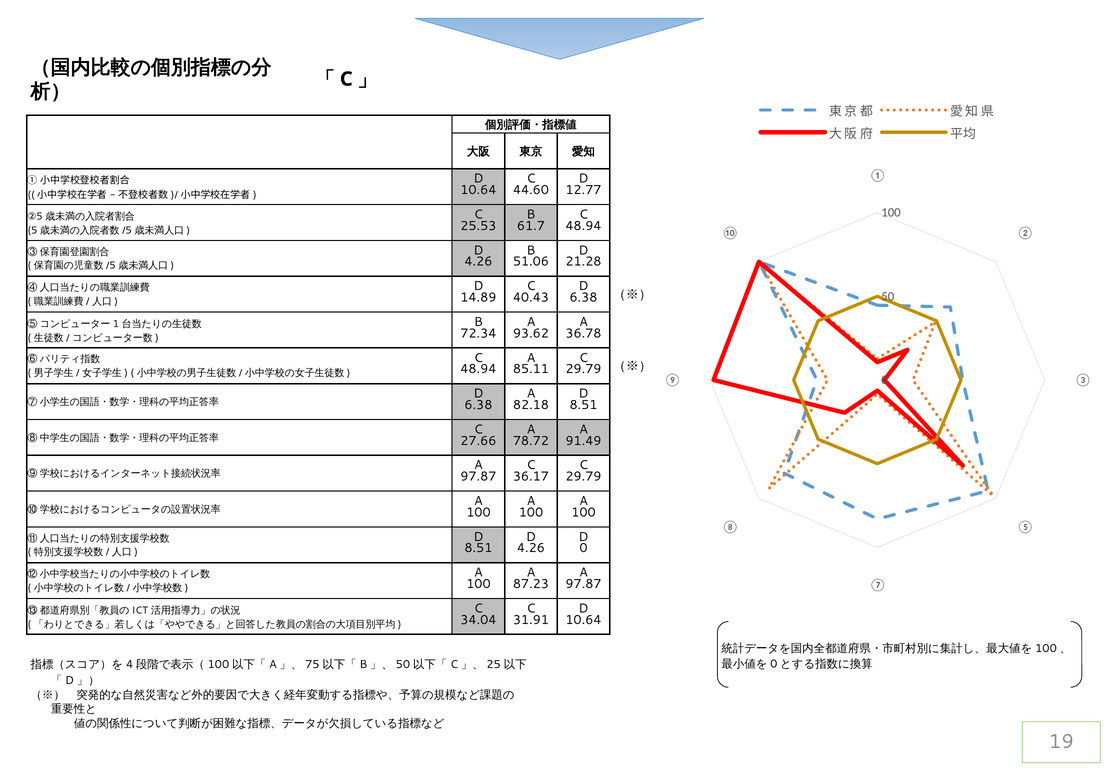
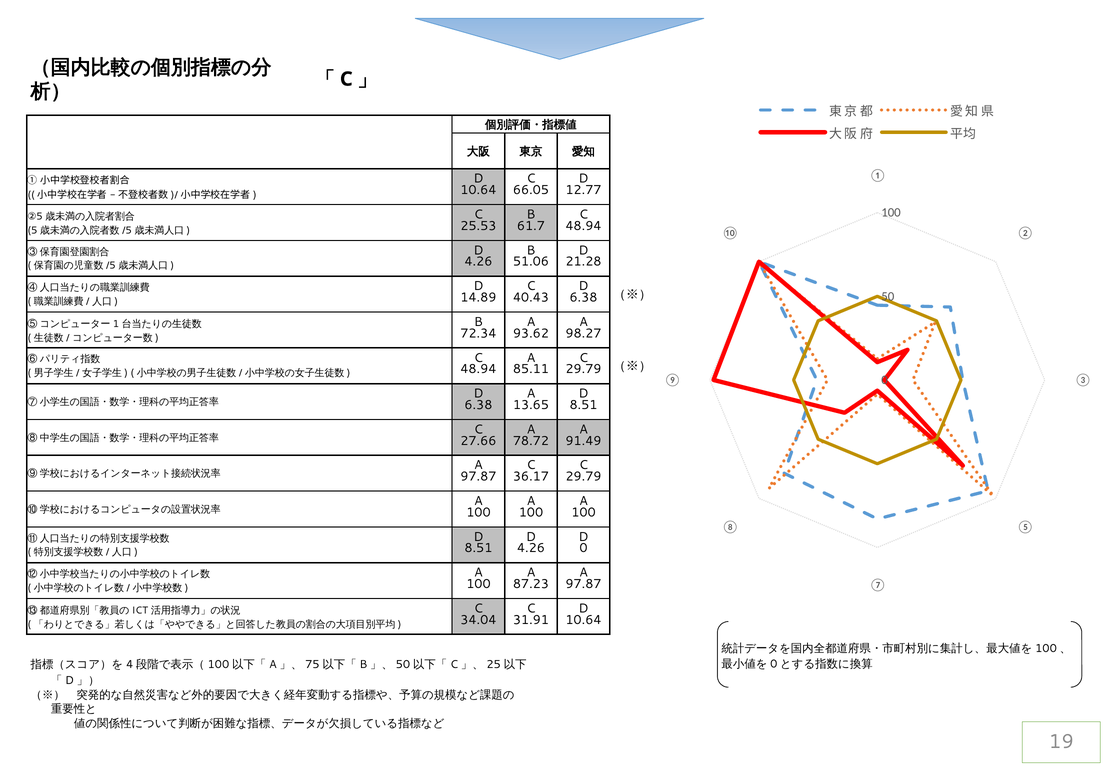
44.60: 44.60 -> 66.05
36.78: 36.78 -> 98.27
82.18: 82.18 -> 13.65
